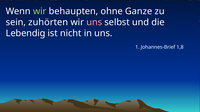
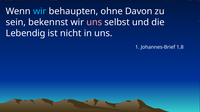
wir at (40, 11) colour: light green -> light blue
Ganze: Ganze -> Davon
zuhörten: zuhörten -> bekennst
